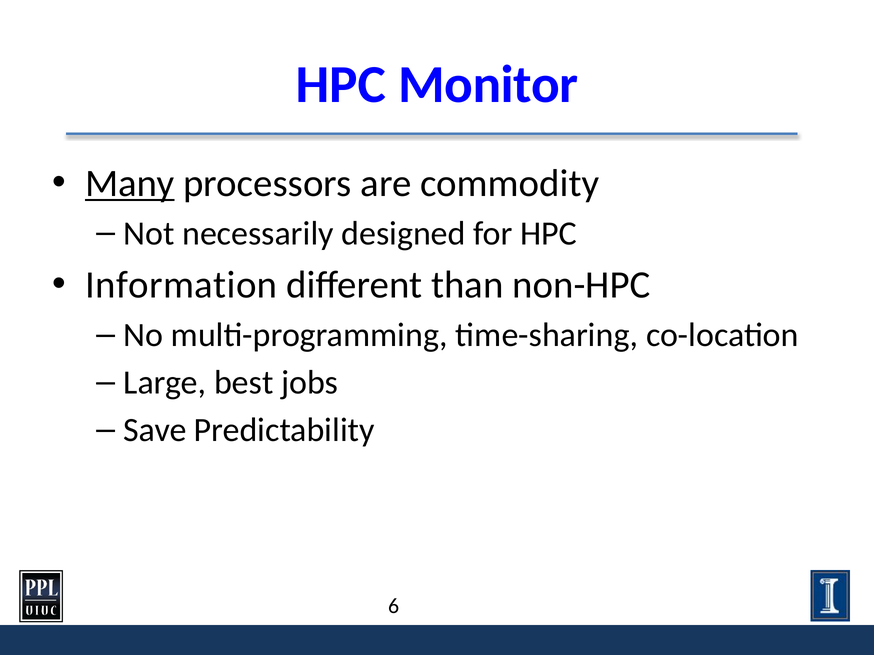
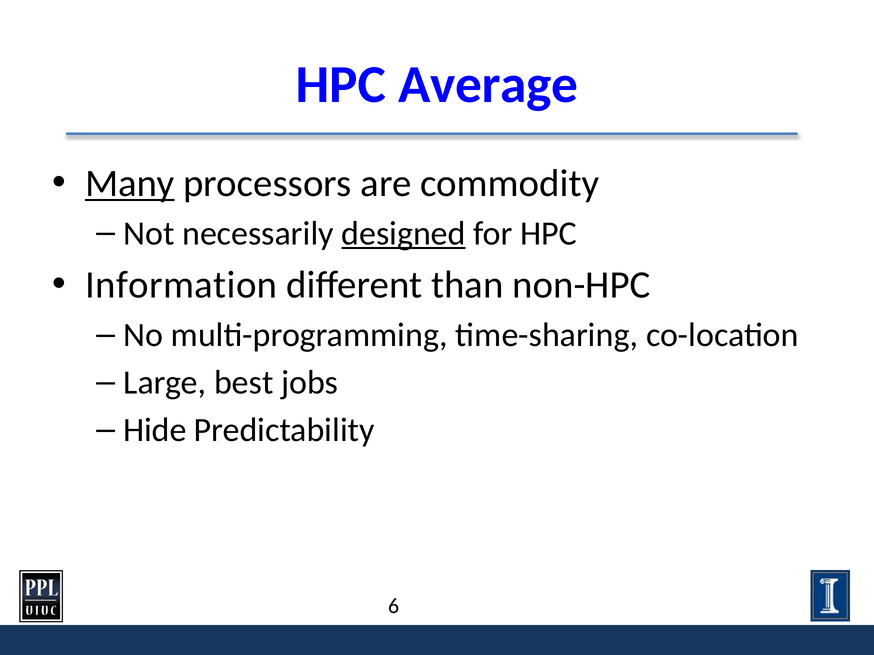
Monitor: Monitor -> Average
designed underline: none -> present
Save: Save -> Hide
